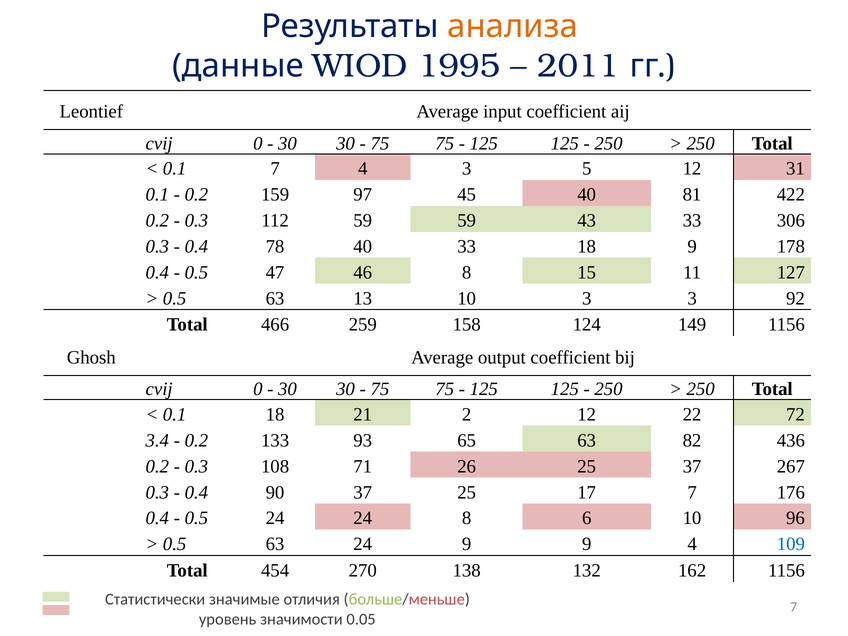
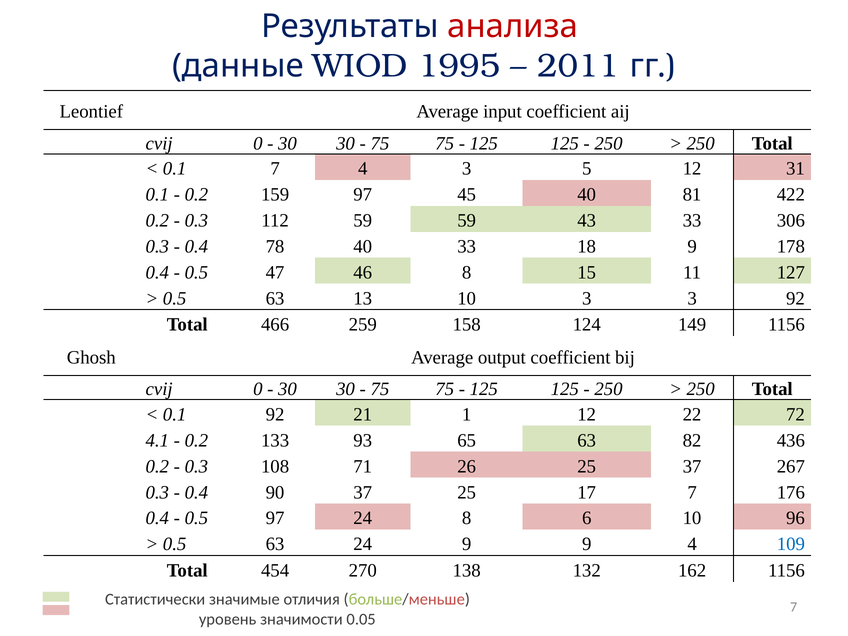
анализа colour: orange -> red
0.1 18: 18 -> 92
2: 2 -> 1
3.4: 3.4 -> 4.1
0.5 24: 24 -> 97
